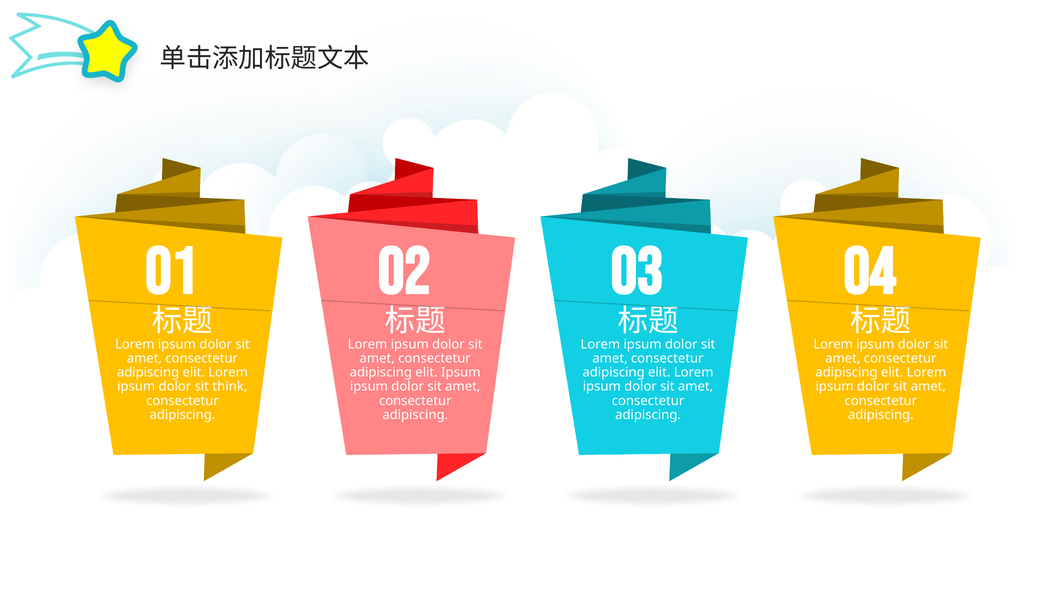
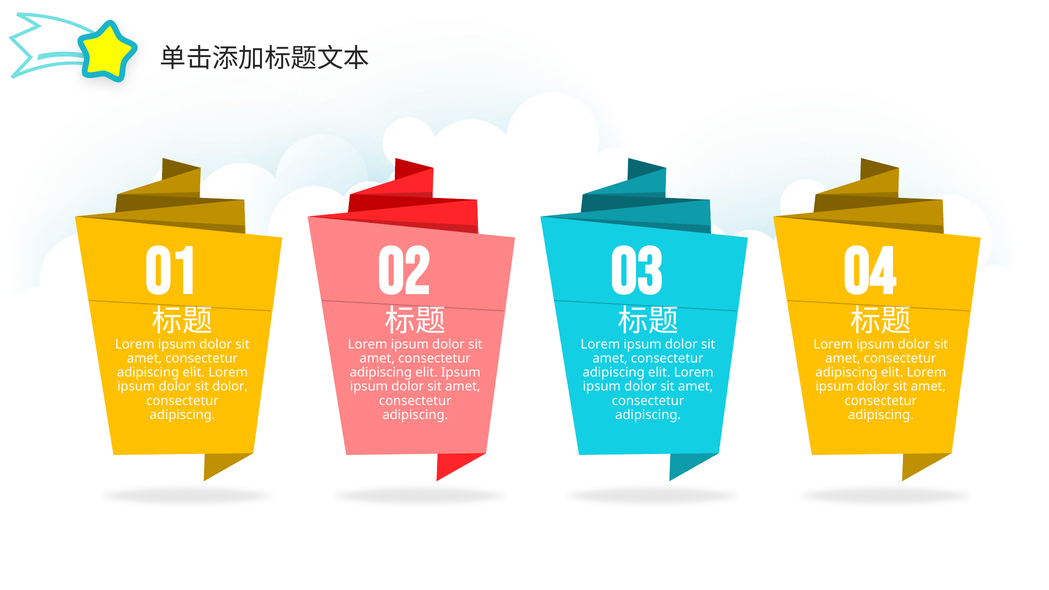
sit think: think -> dolor
